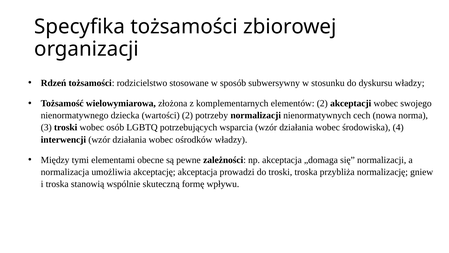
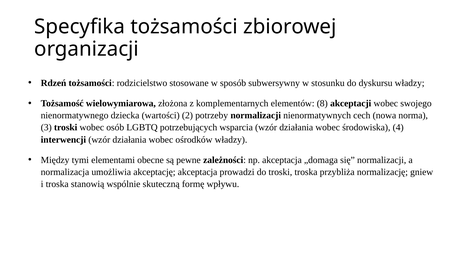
elementów 2: 2 -> 8
